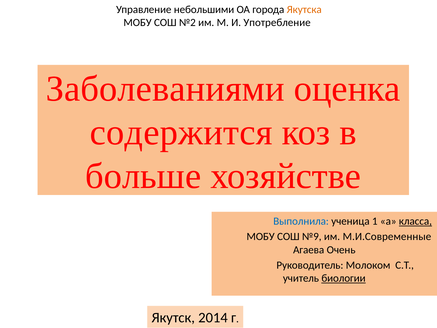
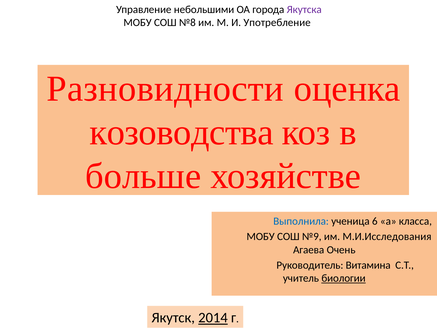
Якутска colour: orange -> purple
№2: №2 -> №8
Заболеваниями: Заболеваниями -> Разновидности
содержится: содержится -> козоводства
1: 1 -> 6
класса underline: present -> none
М.И.Современные: М.И.Современные -> М.И.Исследования
Молоком: Молоком -> Витамина
2014 underline: none -> present
